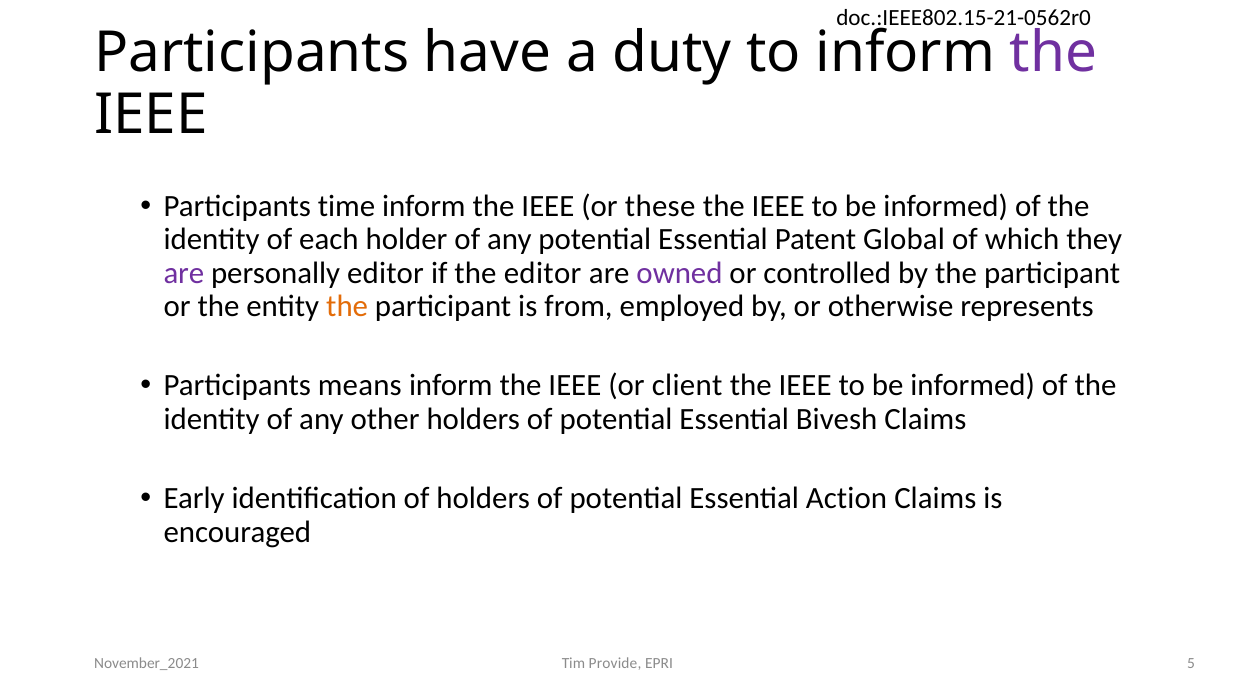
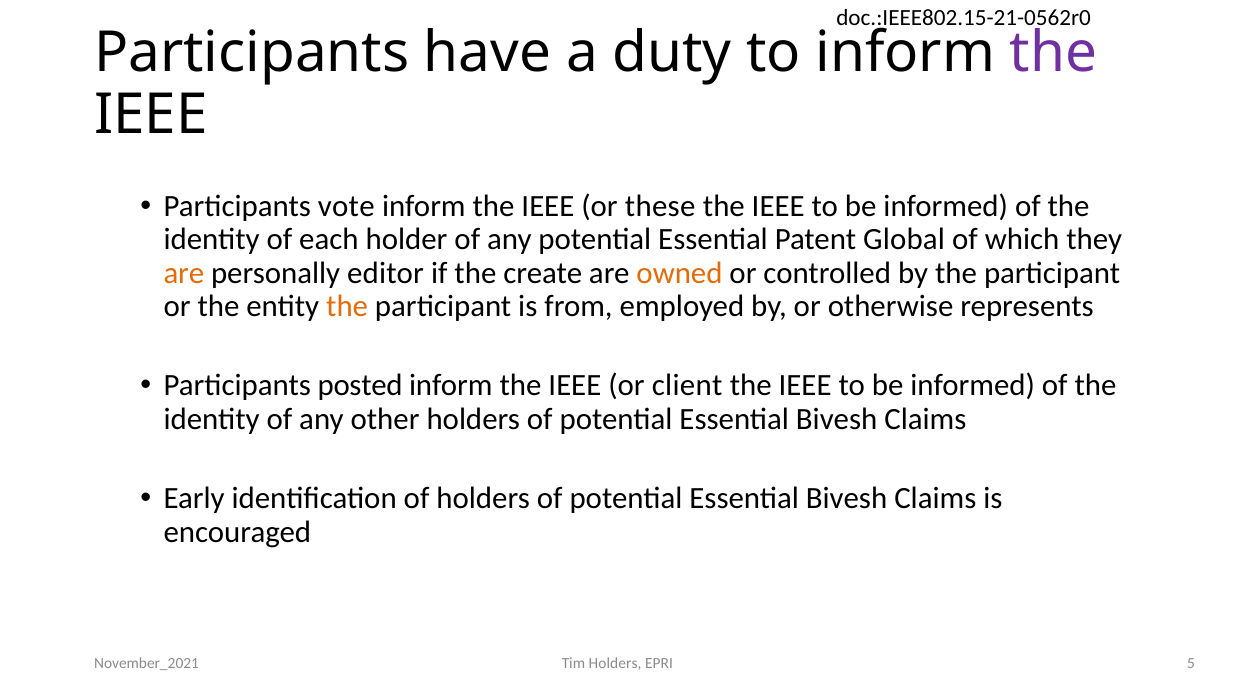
time: time -> vote
are at (184, 273) colour: purple -> orange
the editor: editor -> create
owned colour: purple -> orange
means: means -> posted
Action at (847, 498): Action -> Bivesh
Tim Provide: Provide -> Holders
